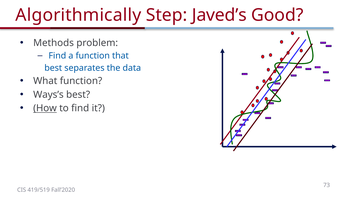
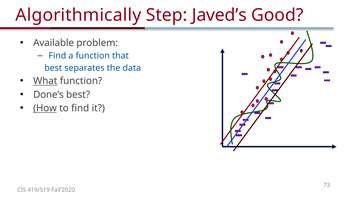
Methods: Methods -> Available
What underline: none -> present
Ways’s: Ways’s -> Done’s
